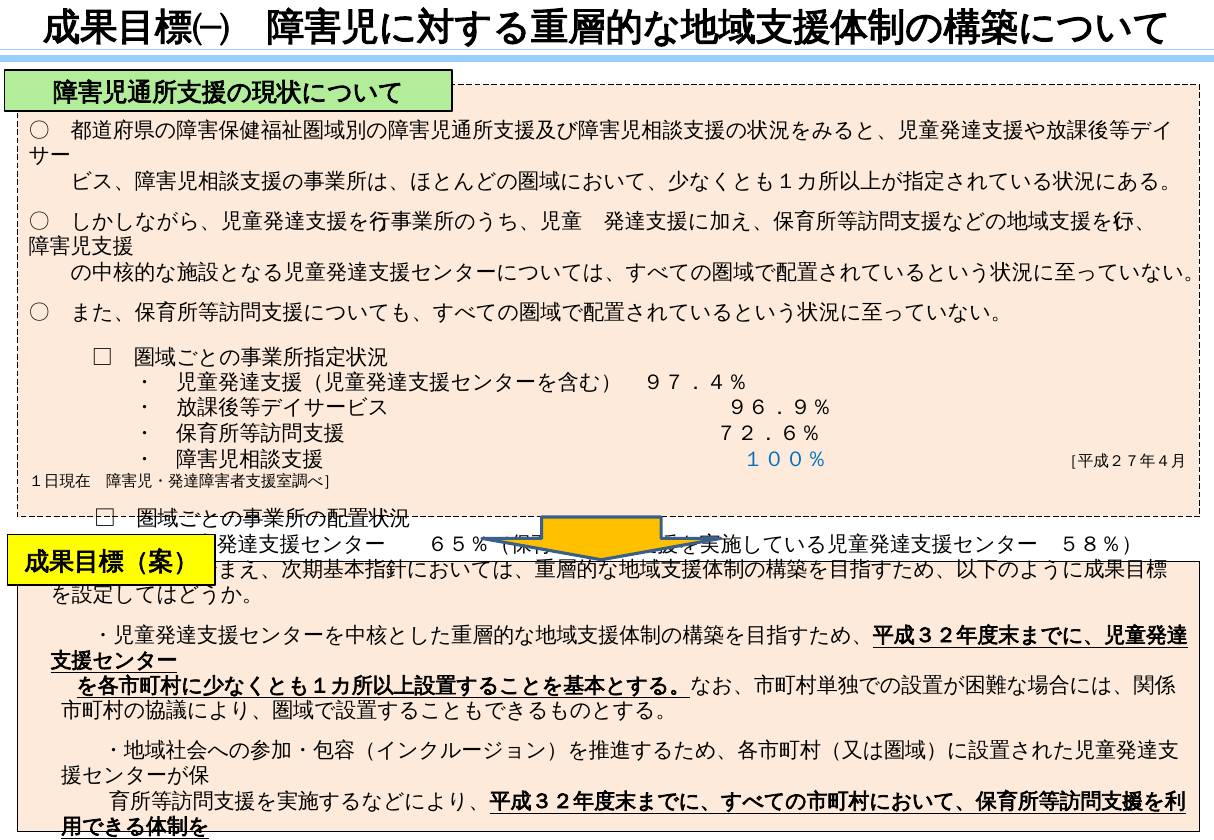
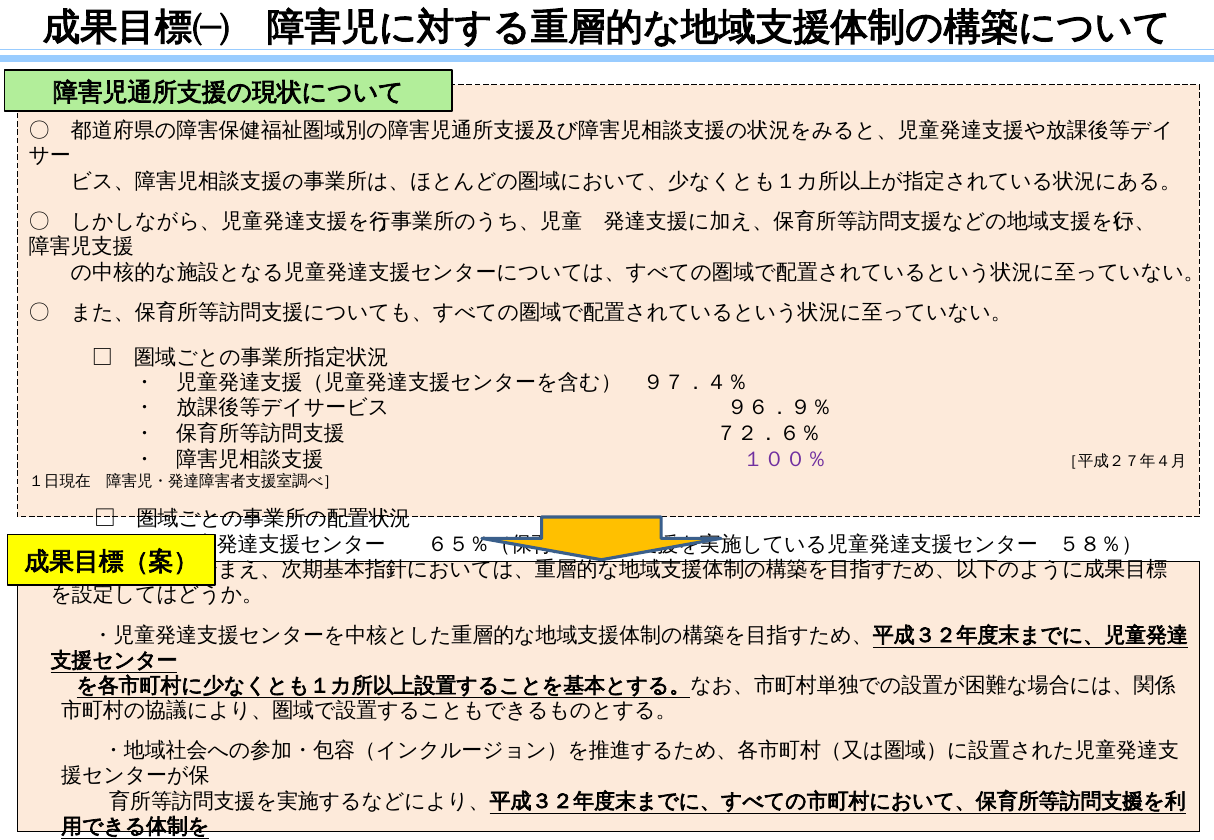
１００％ colour: blue -> purple
